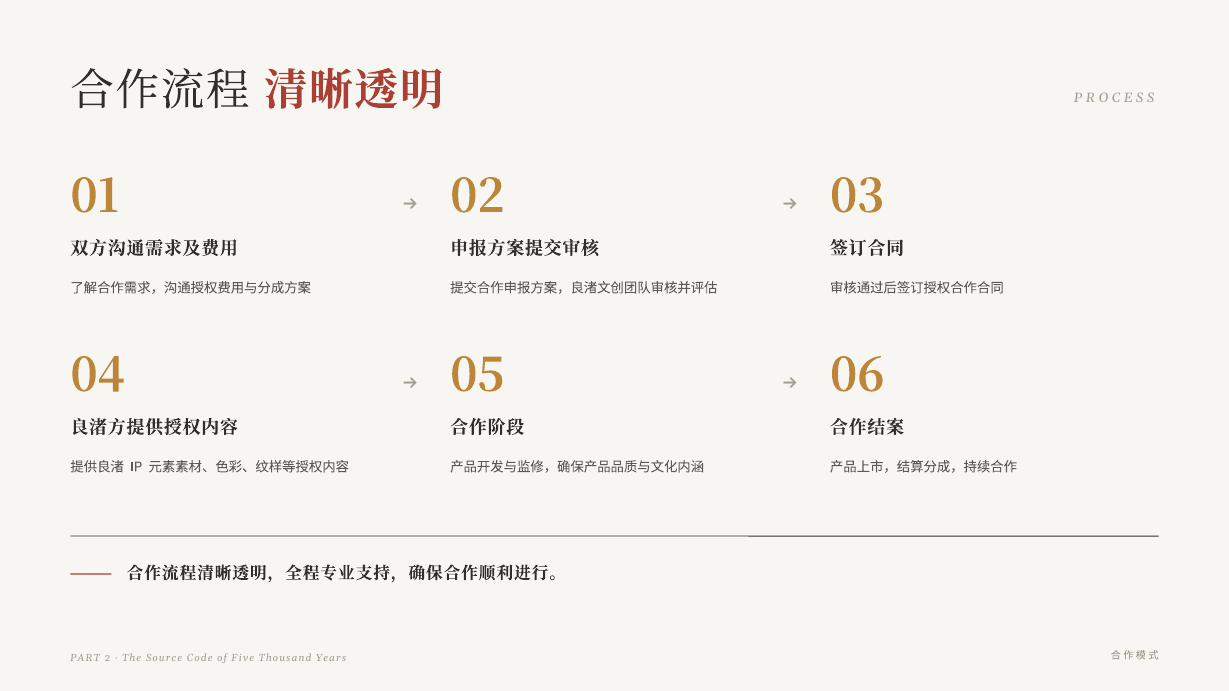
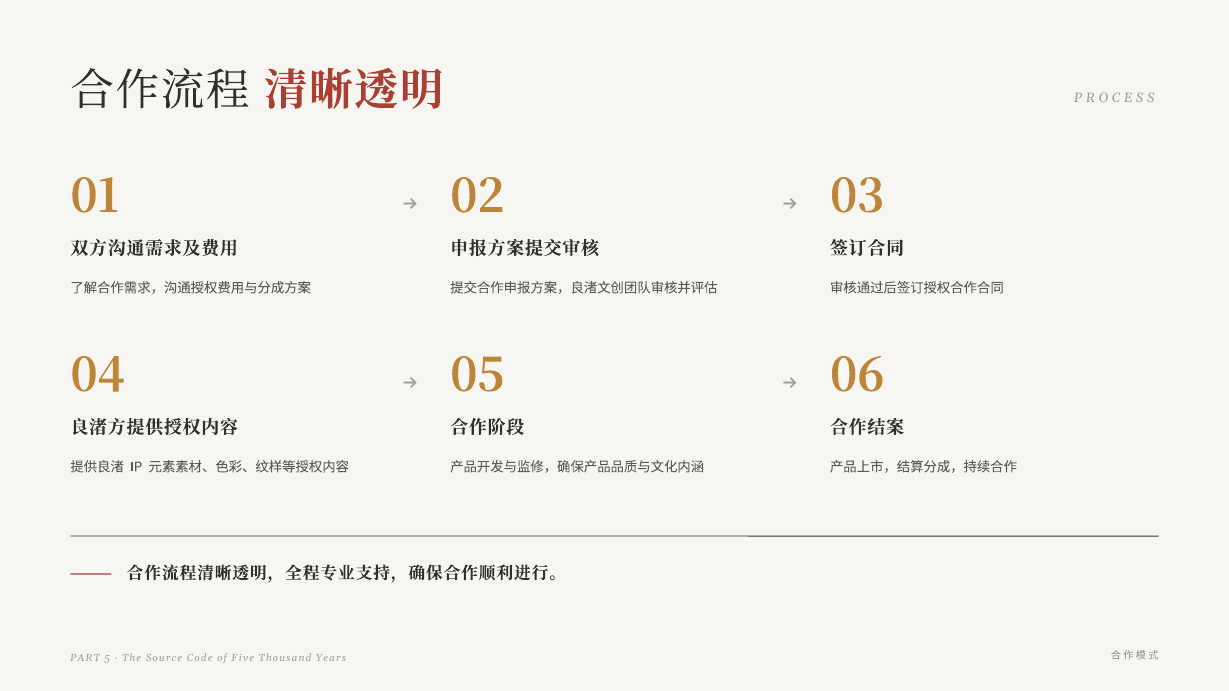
2: 2 -> 5
